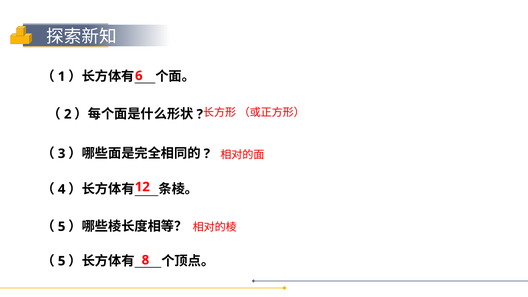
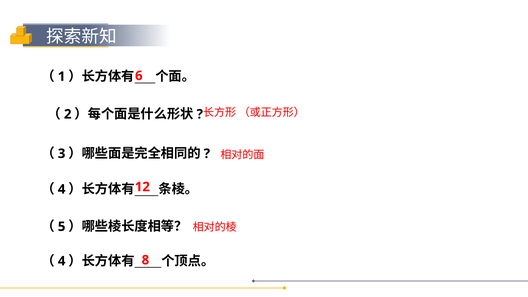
5 at (62, 261): 5 -> 4
